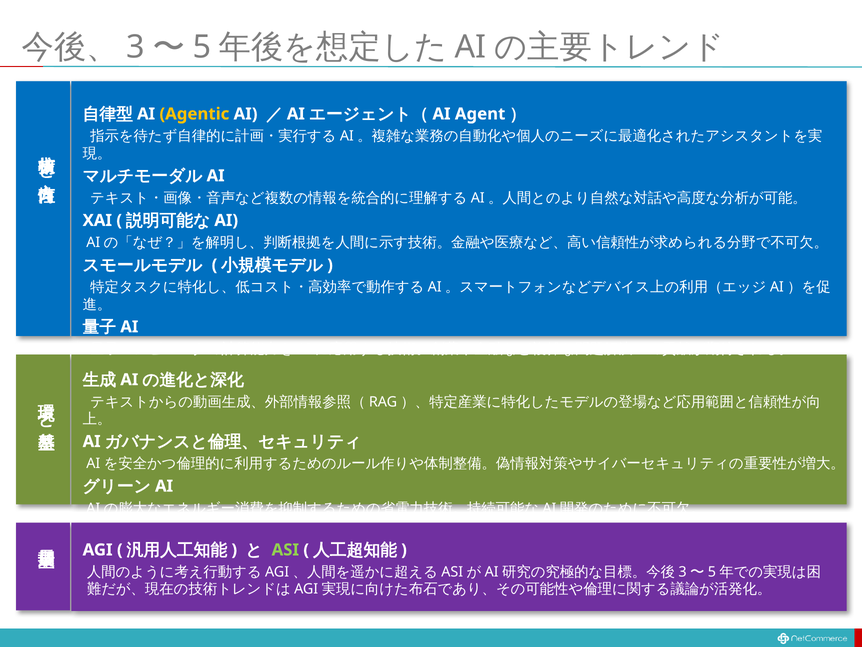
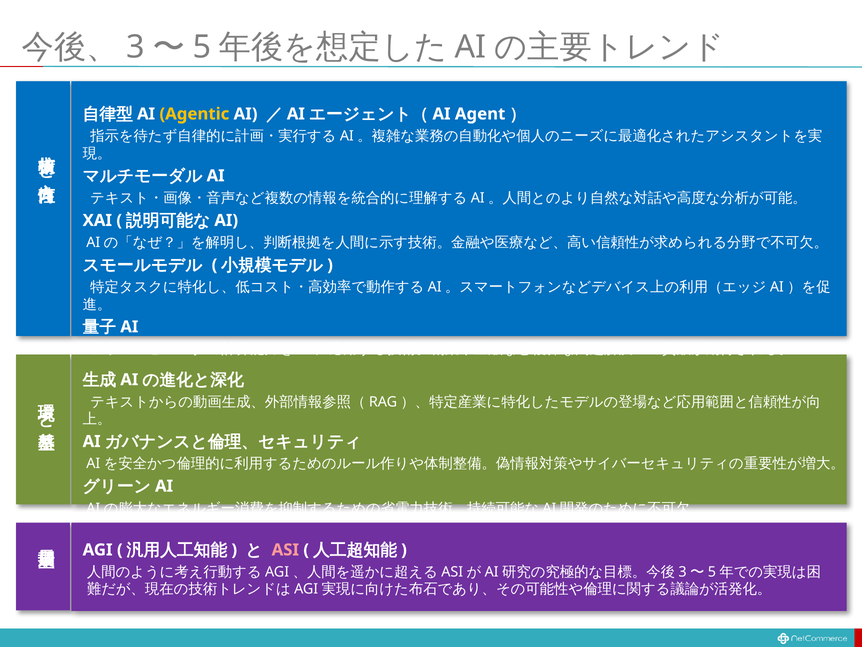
ASI colour: light green -> pink
